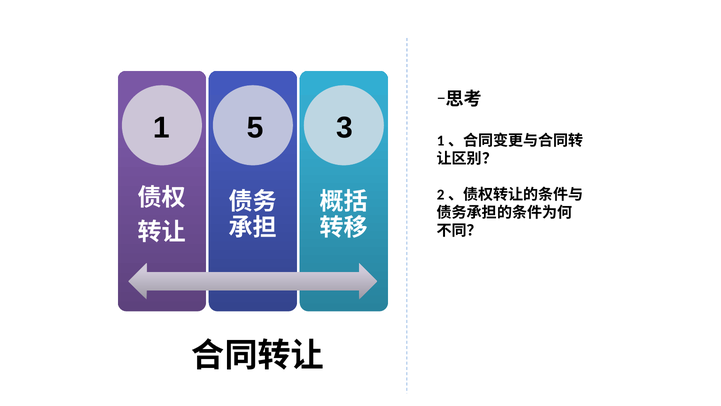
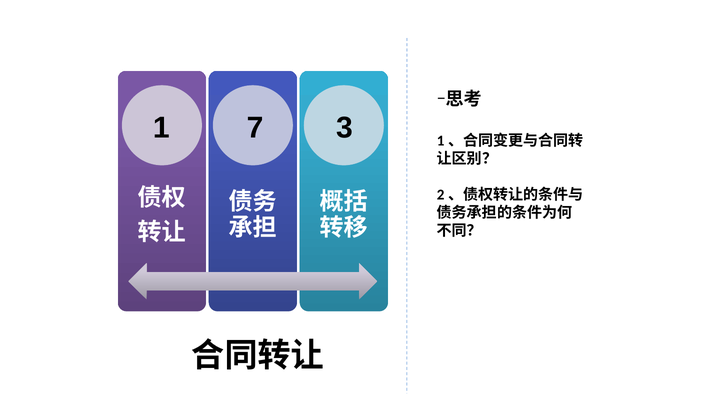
5: 5 -> 7
